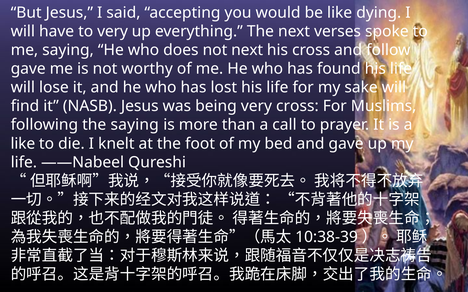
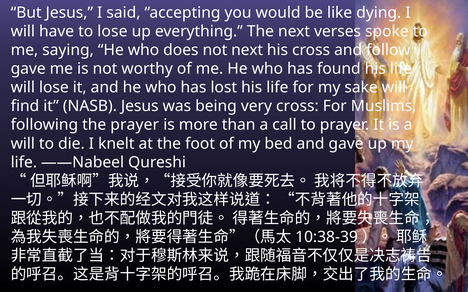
to very: very -> lose
the saying: saying -> prayer
like at (23, 144): like -> will
